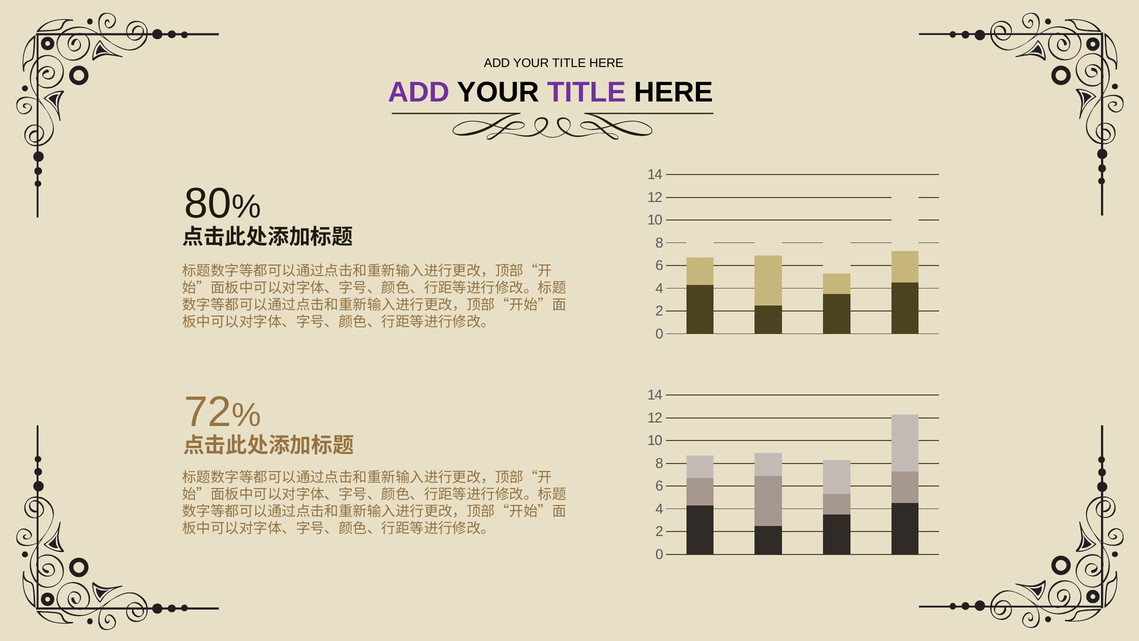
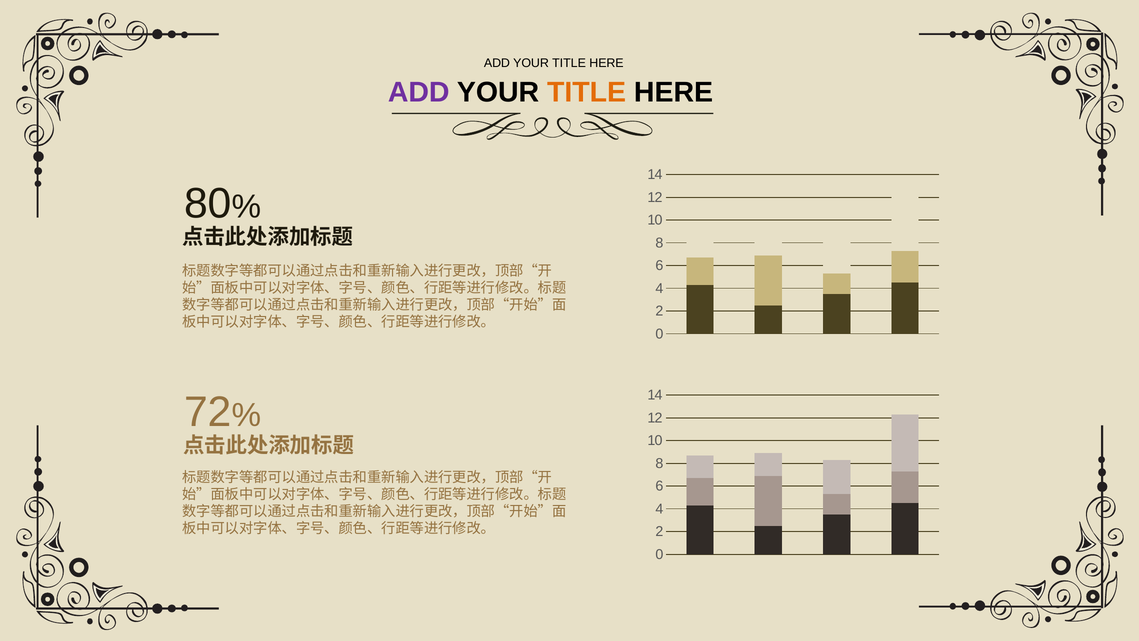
TITLE at (587, 92) colour: purple -> orange
